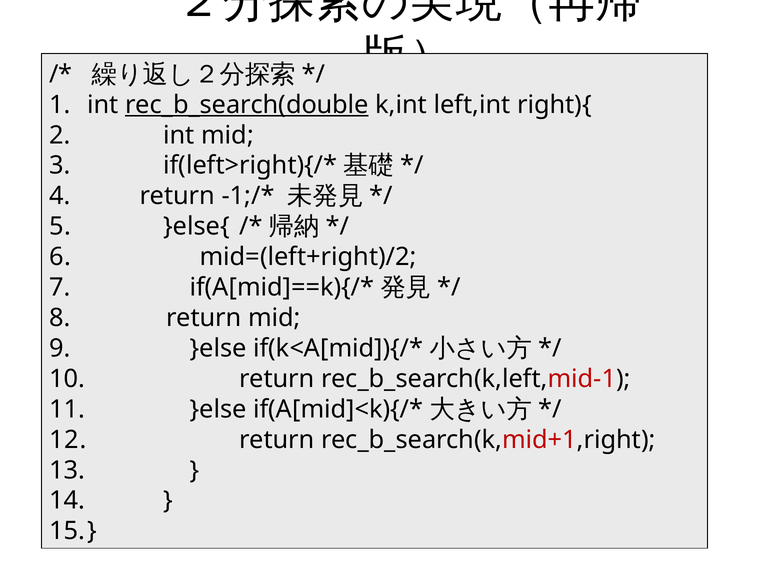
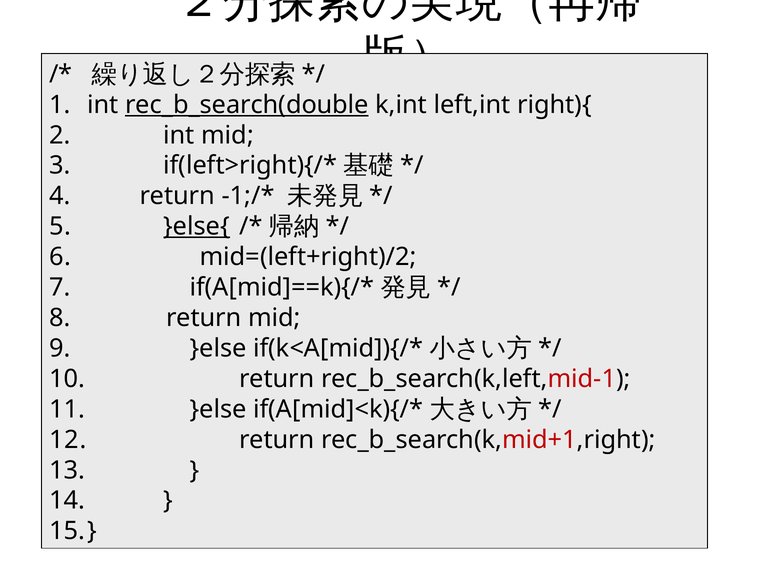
}else{ underline: none -> present
